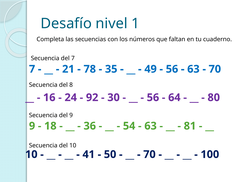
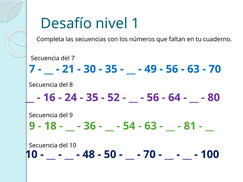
78: 78 -> 30
92 at (92, 98): 92 -> 35
30: 30 -> 52
41: 41 -> 48
